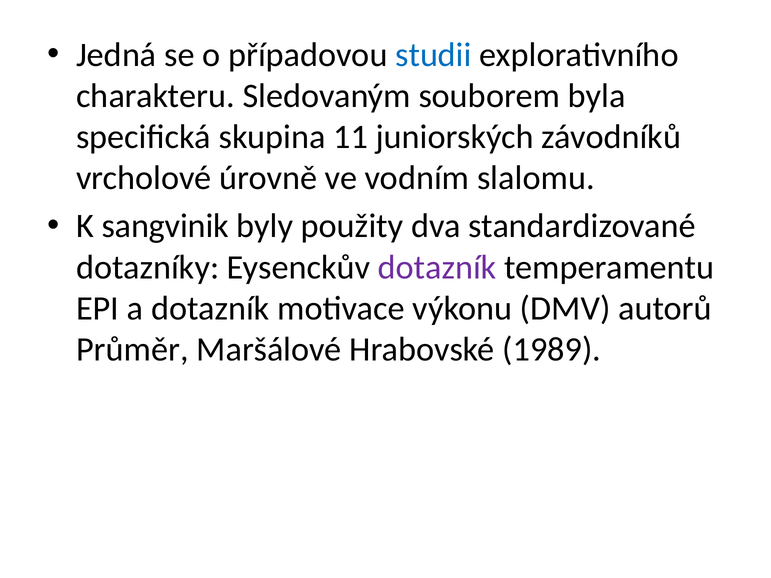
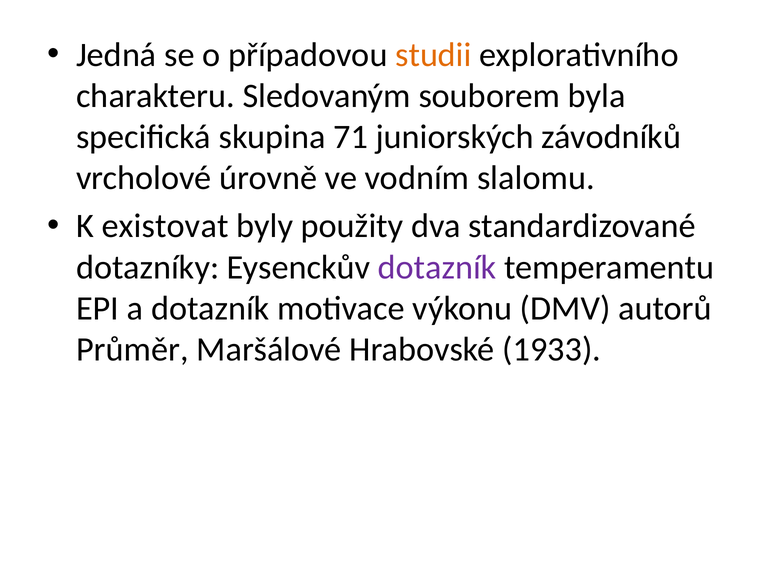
studii colour: blue -> orange
11: 11 -> 71
sangvinik: sangvinik -> existovat
1989: 1989 -> 1933
